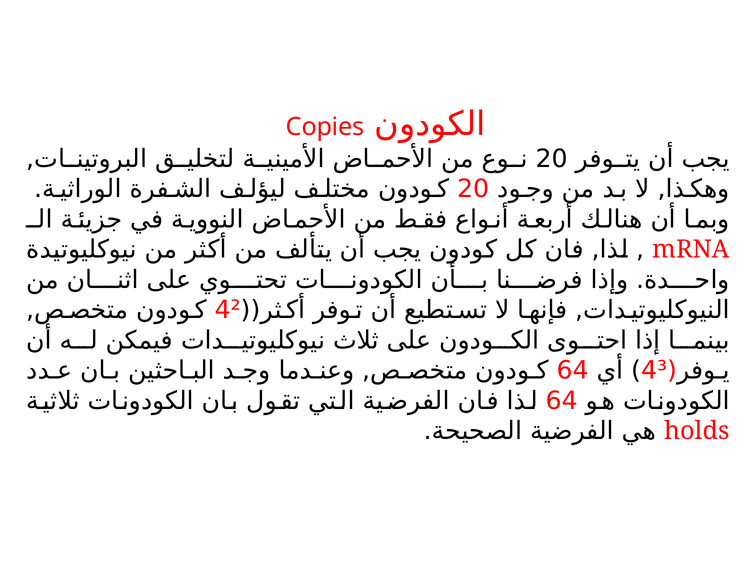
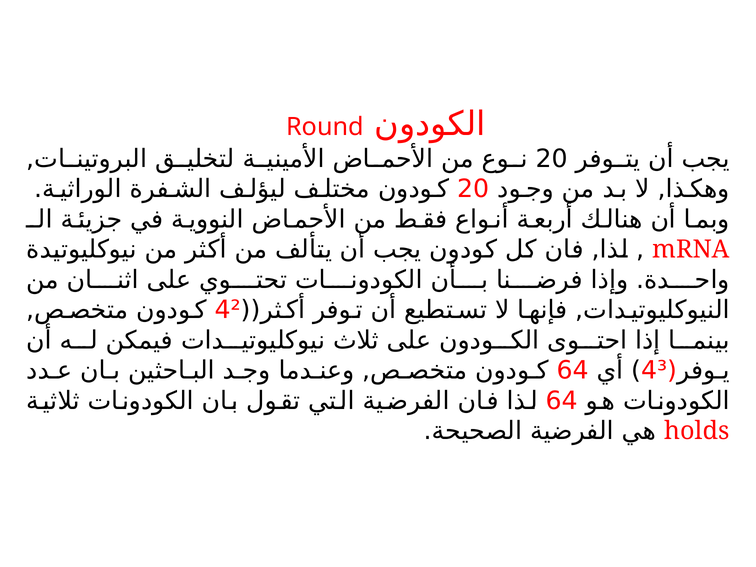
Copies: Copies -> Round
